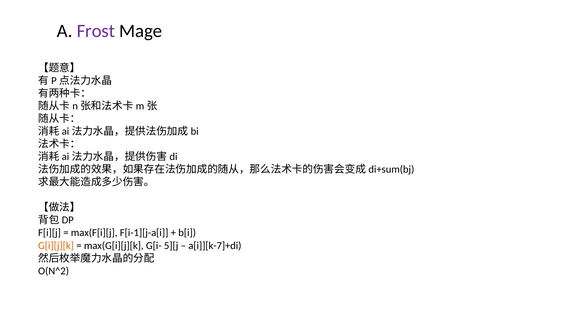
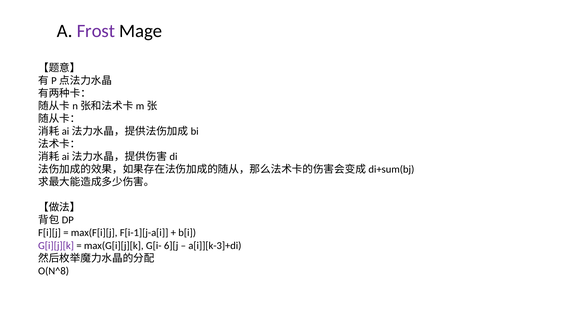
G[i][j][k colour: orange -> purple
5][j: 5][j -> 6][j
a[i]][k-7]+di: a[i]][k-7]+di -> a[i]][k-3]+di
O(N^2: O(N^2 -> O(N^8
